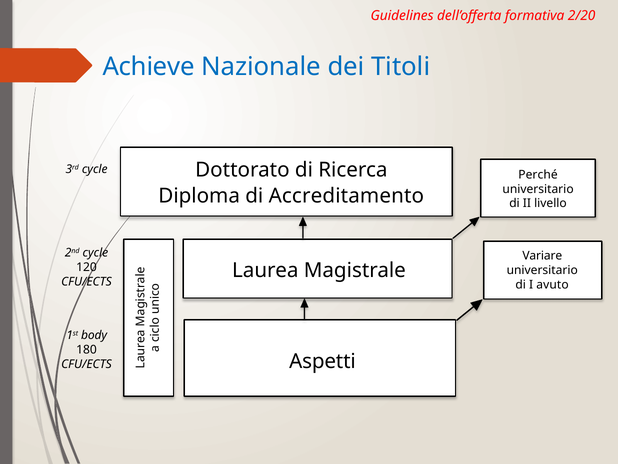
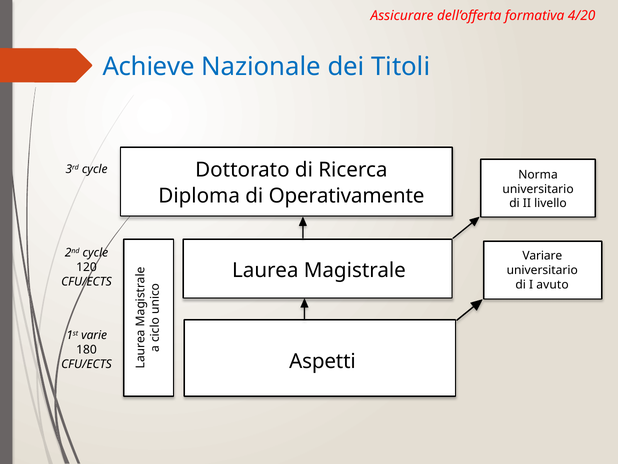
Guidelines: Guidelines -> Assicurare
2/20: 2/20 -> 4/20
Perché: Perché -> Norma
Accreditamento: Accreditamento -> Operativamente
body: body -> varie
